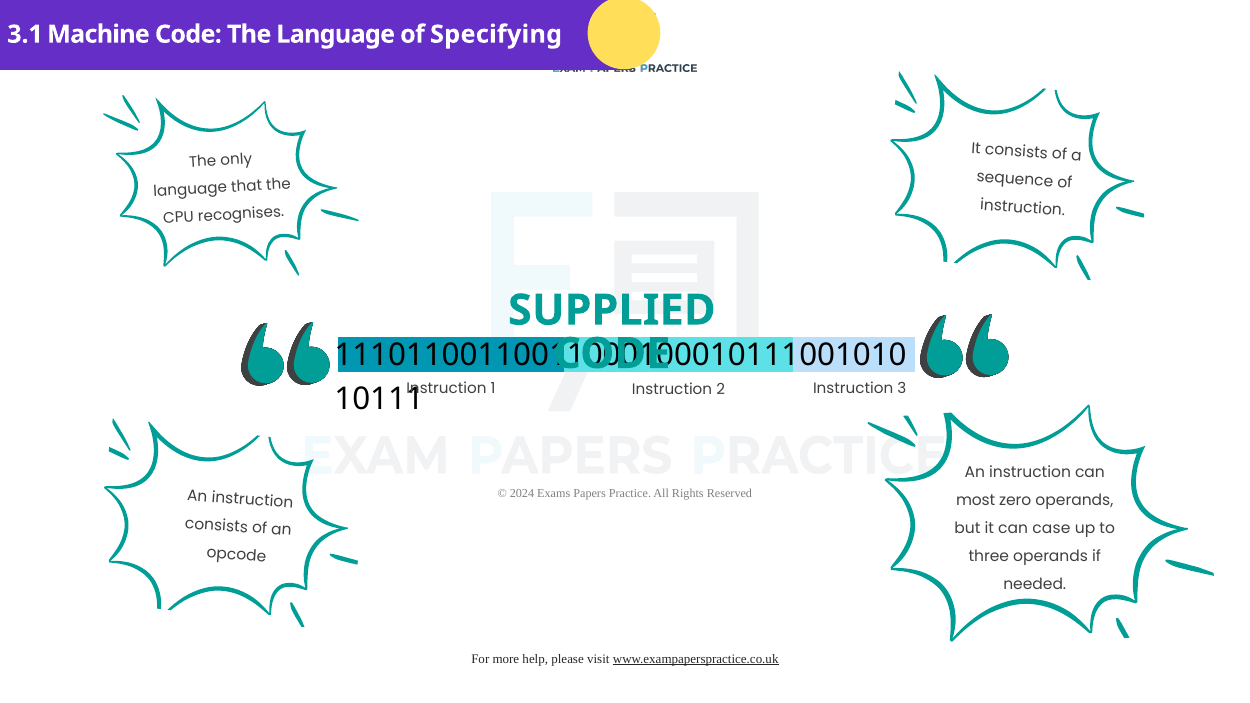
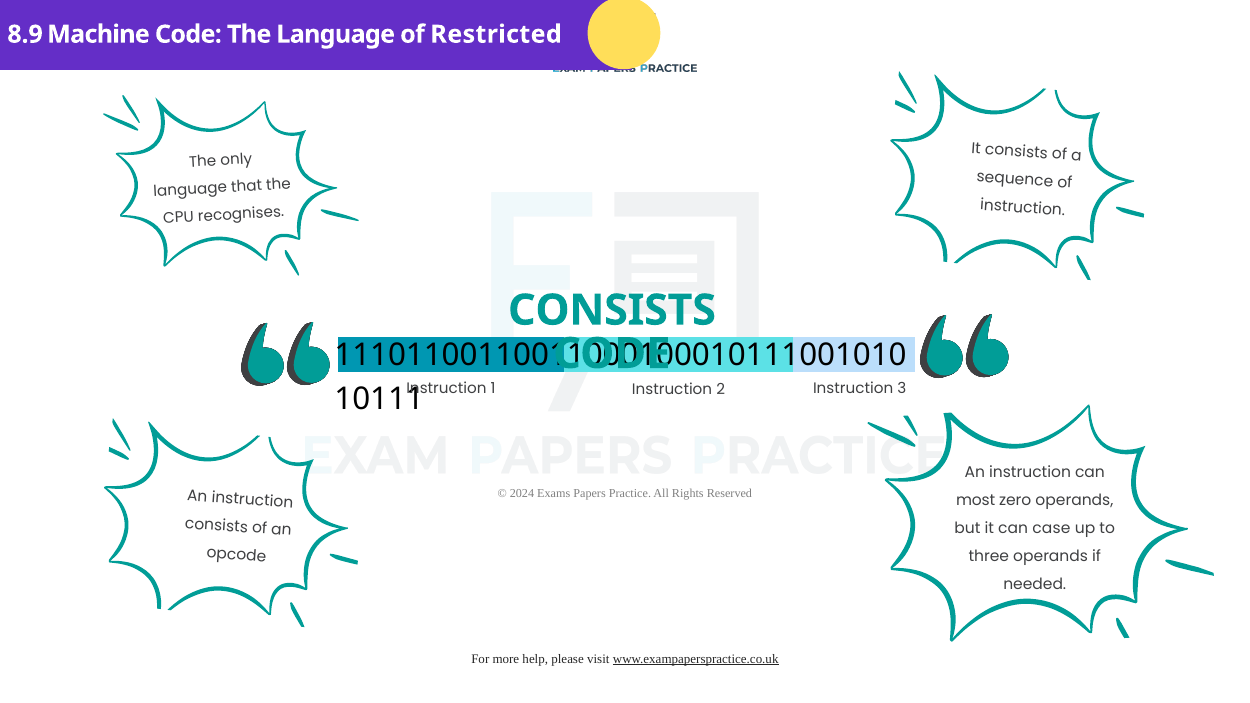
3.1: 3.1 -> 8.9
Specifying: Specifying -> Restricted
SUPPLIED at (612, 310): SUPPLIED -> CONSISTS
